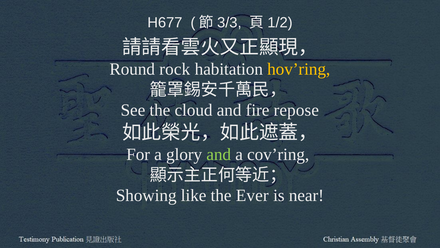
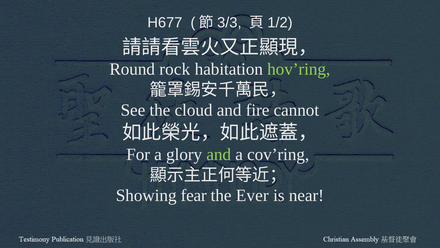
hov’ring colour: yellow -> light green
repose: repose -> cannot
like: like -> fear
